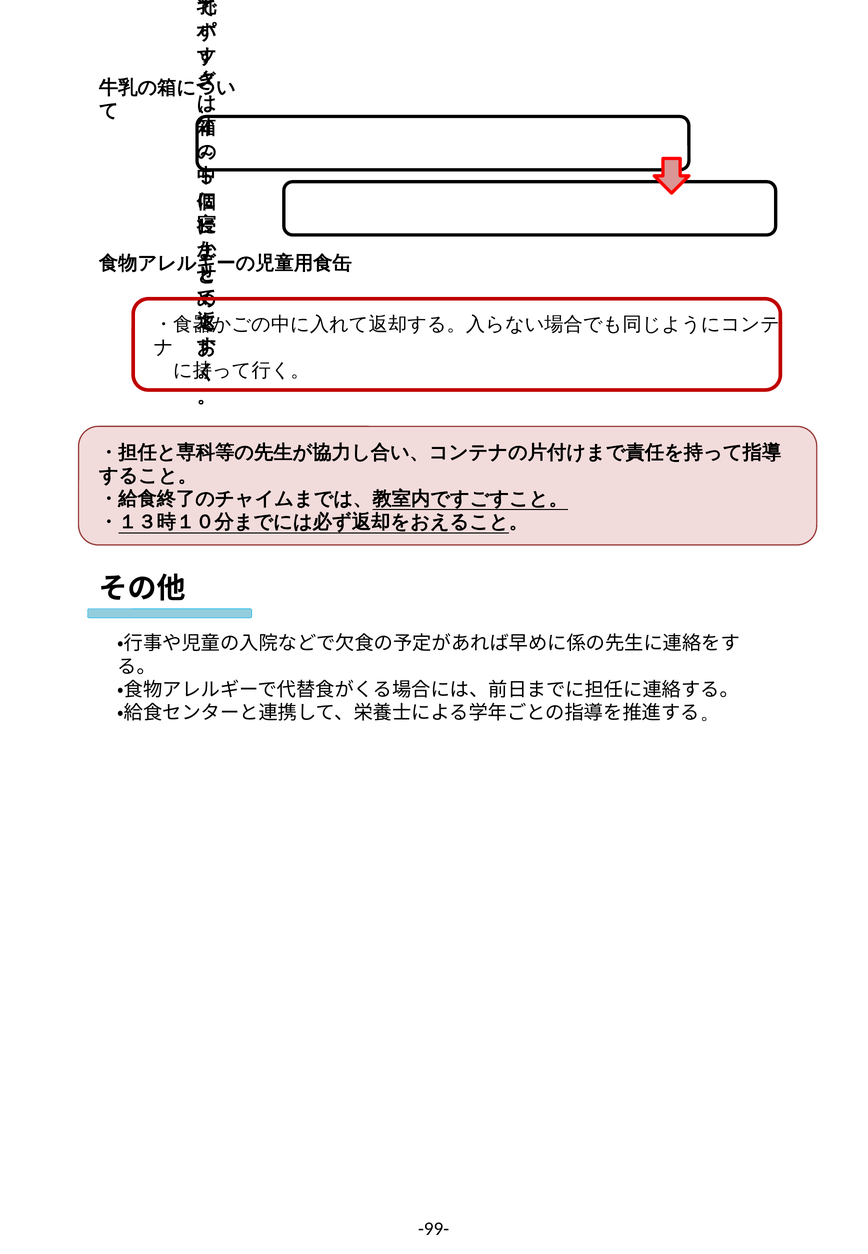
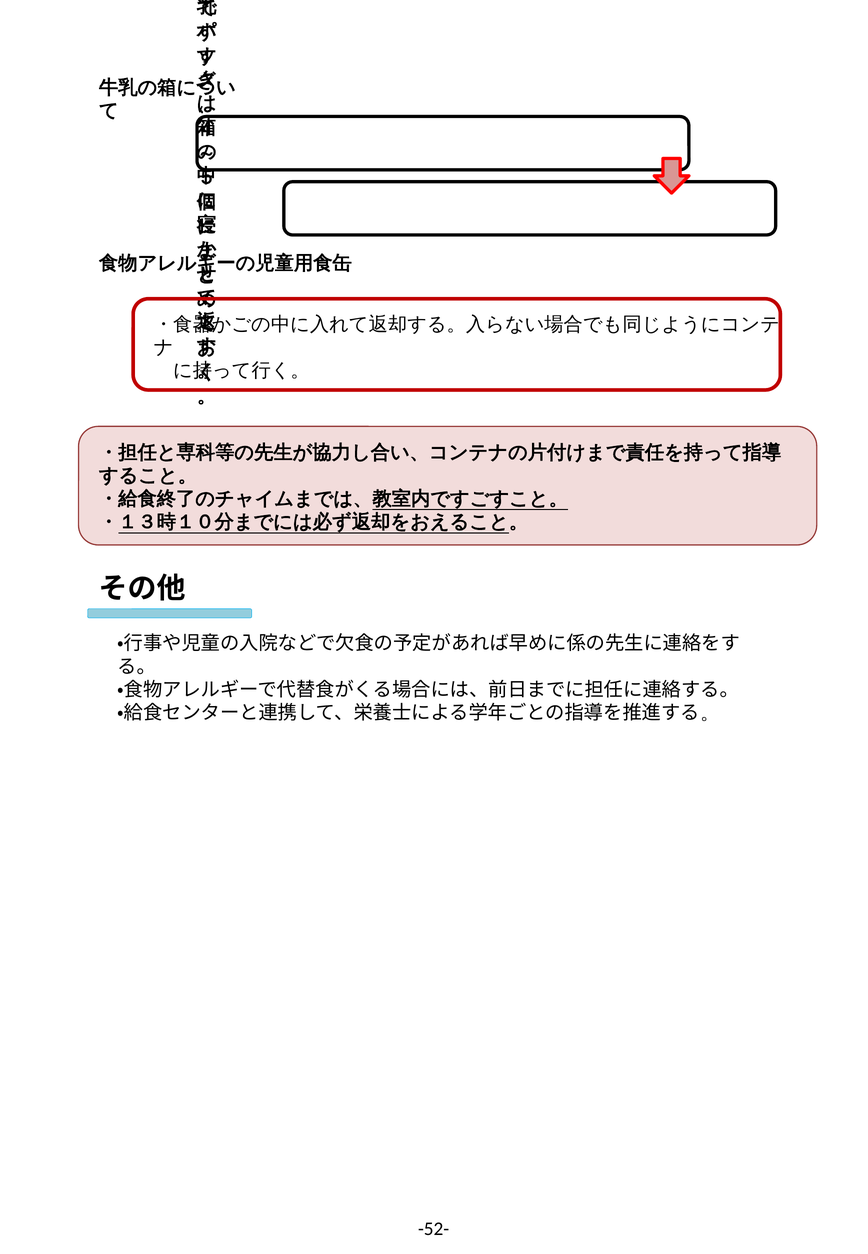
-99-: -99- -> -52-
